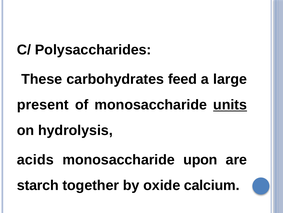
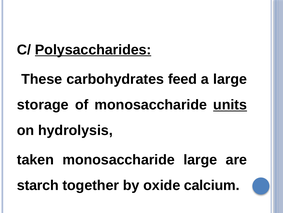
Polysaccharides underline: none -> present
present: present -> storage
acids: acids -> taken
monosaccharide upon: upon -> large
